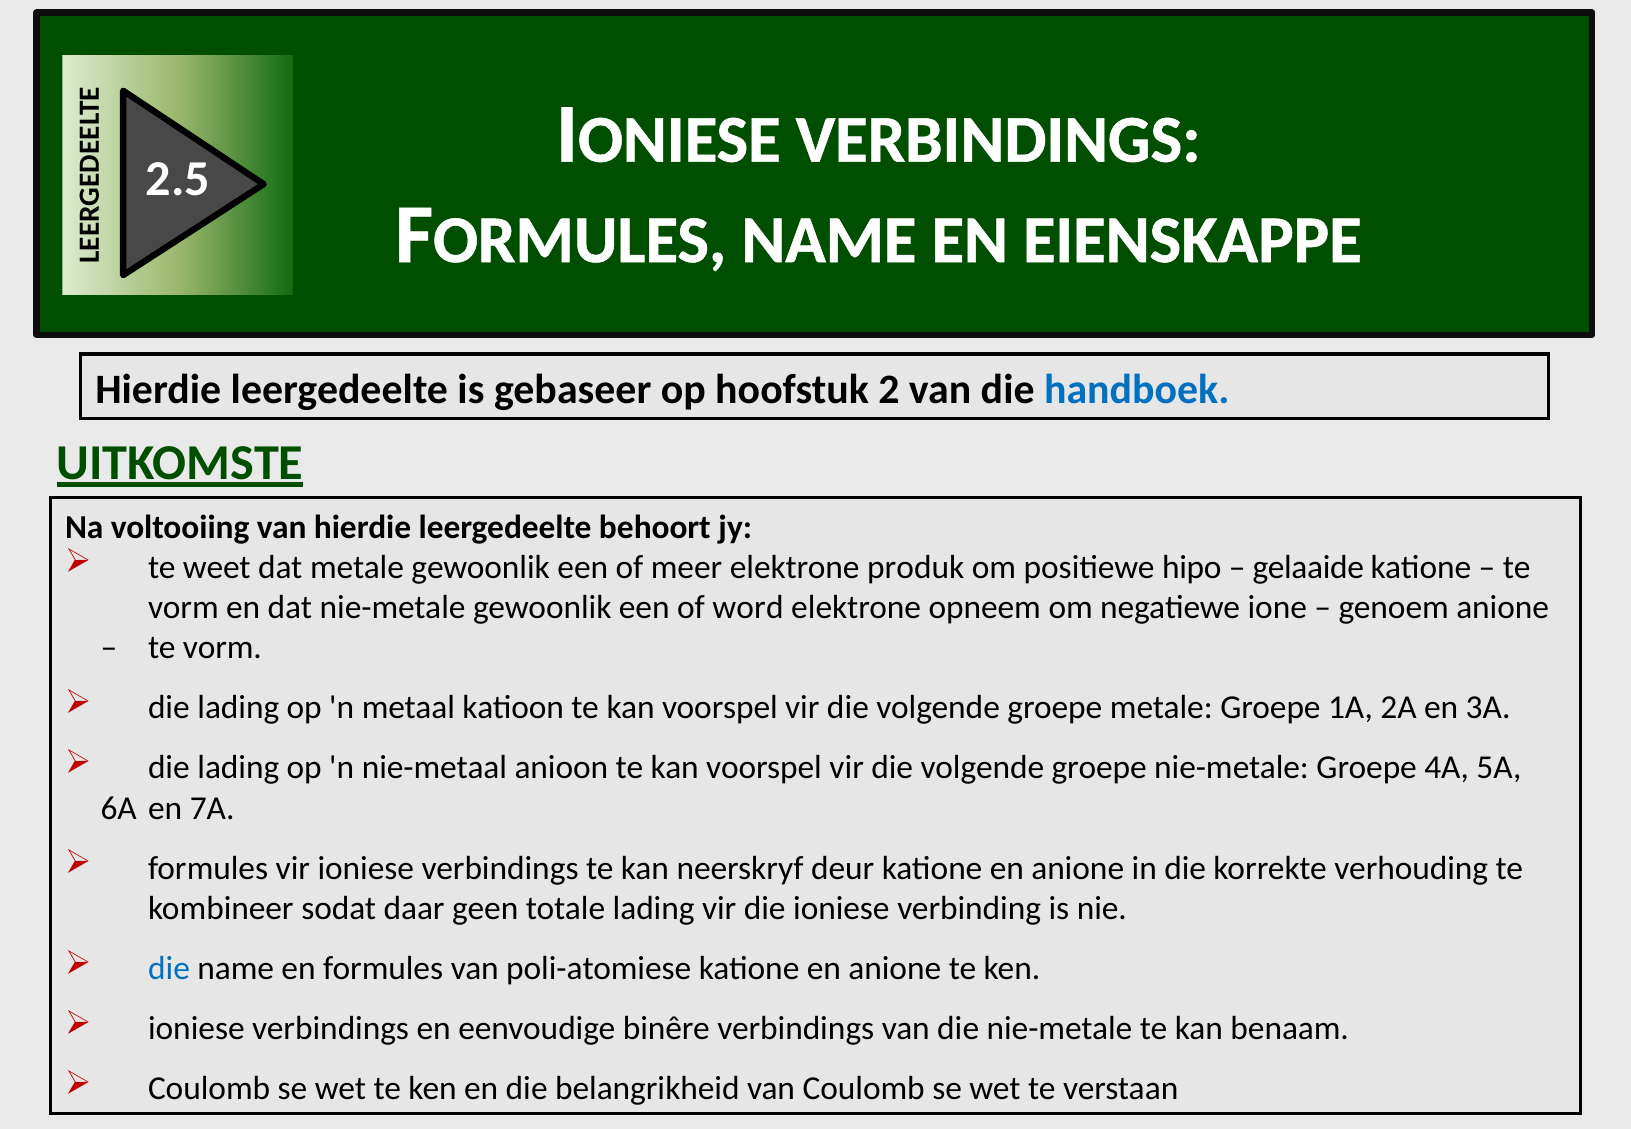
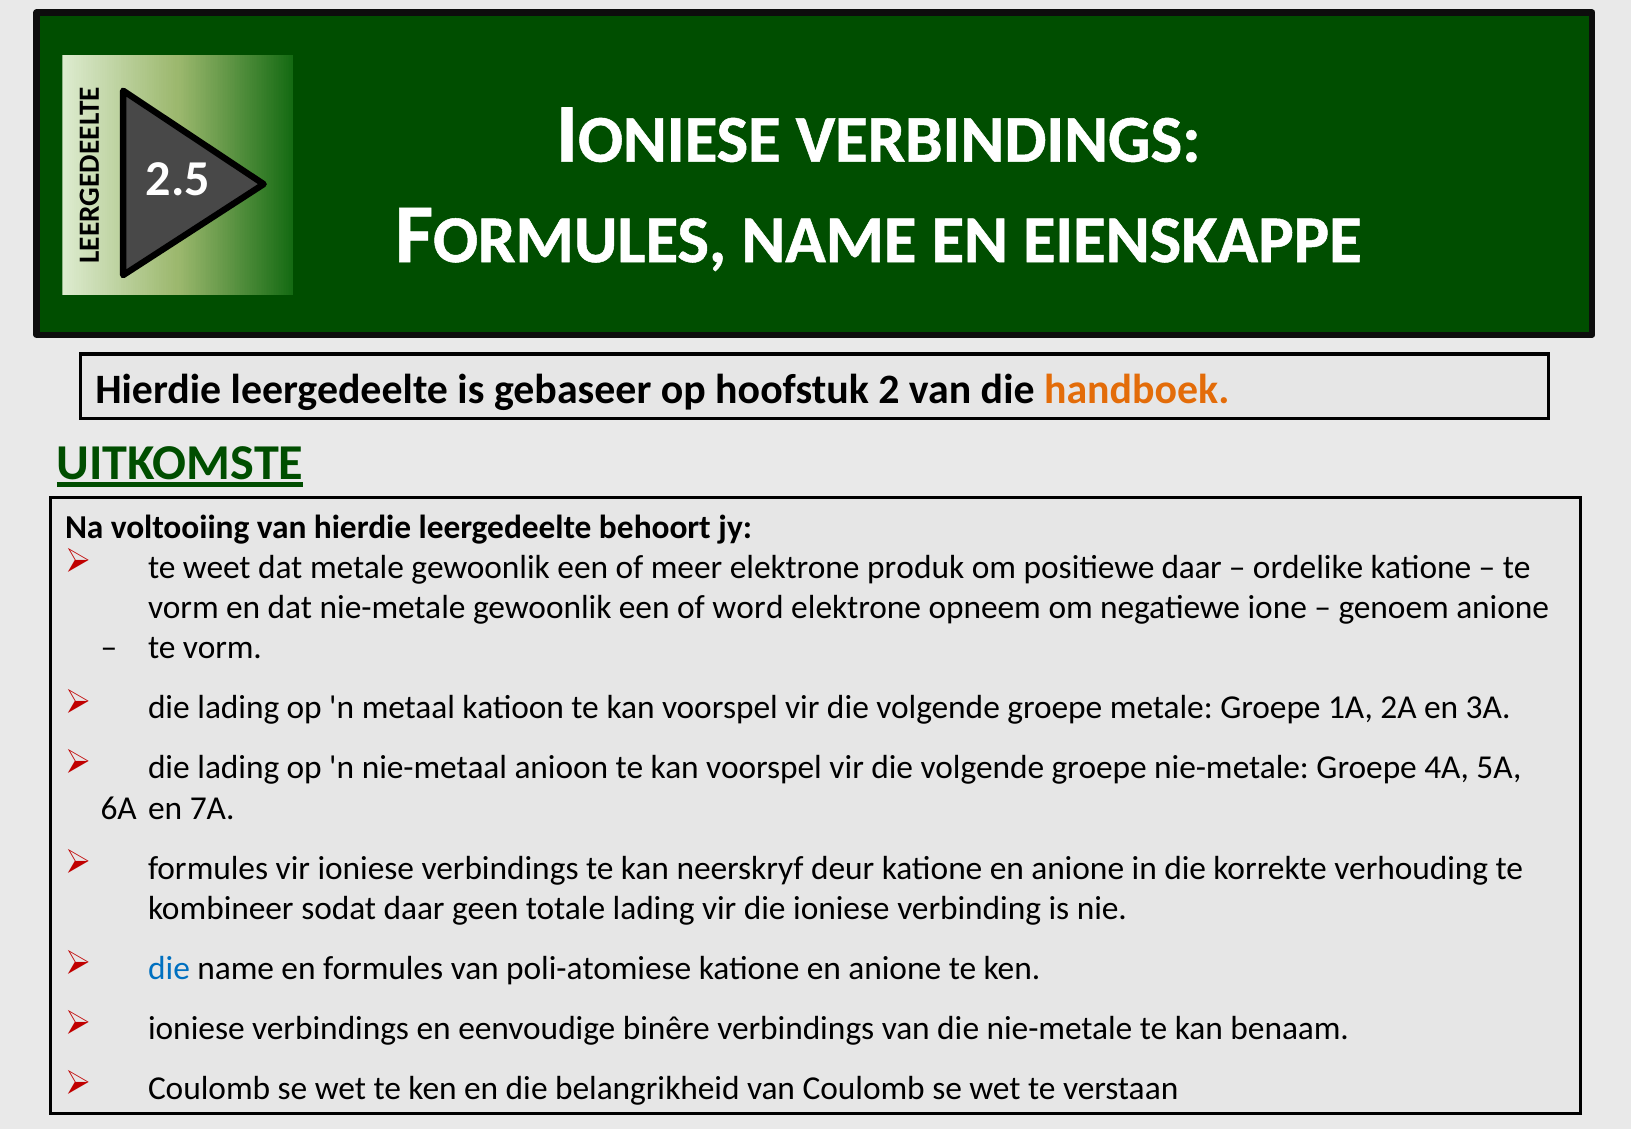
handboek colour: blue -> orange
positiewe hipo: hipo -> daar
gelaaide: gelaaide -> ordelike
